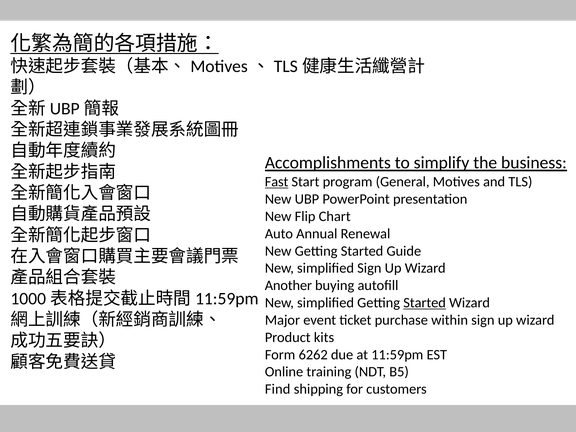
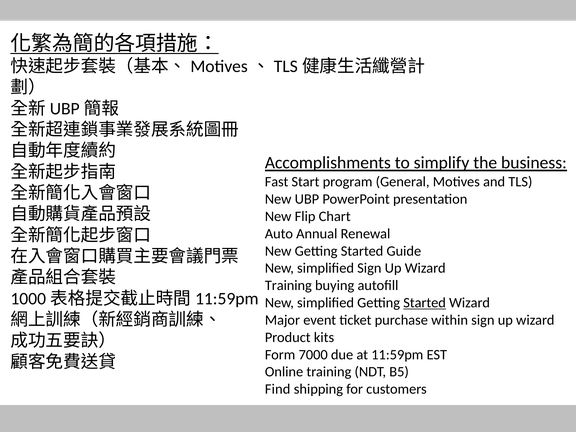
Fast underline: present -> none
Another at (288, 285): Another -> Training
6262: 6262 -> 7000
